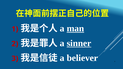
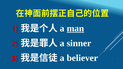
sinner underline: present -> none
